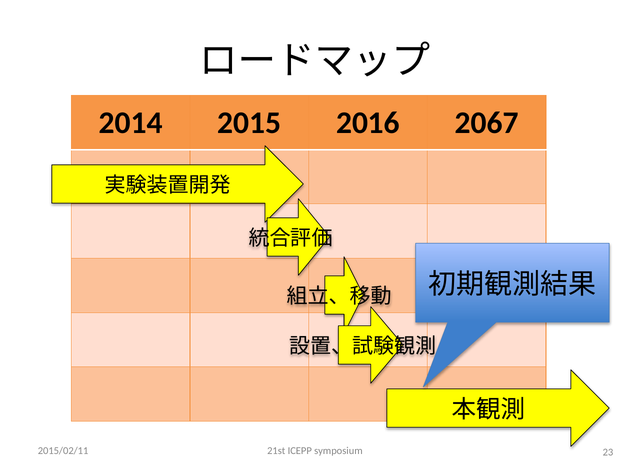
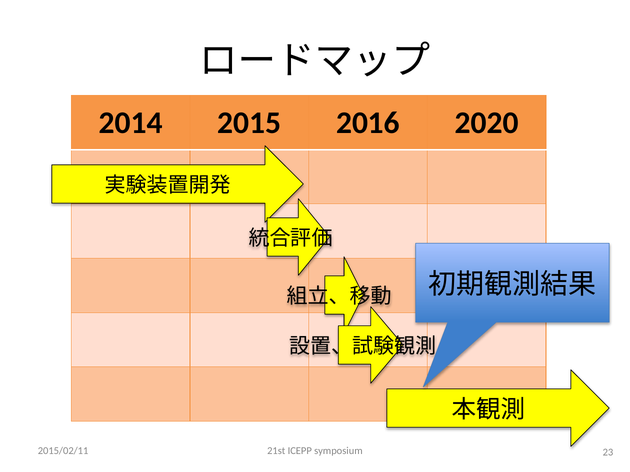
2067: 2067 -> 2020
